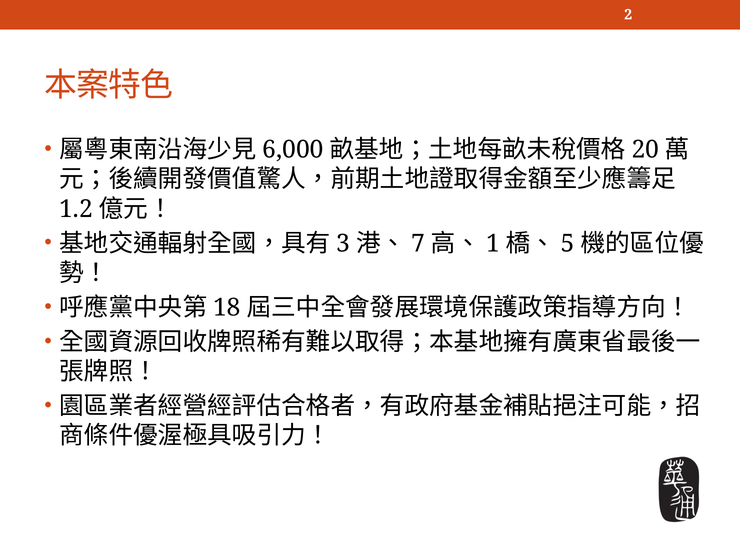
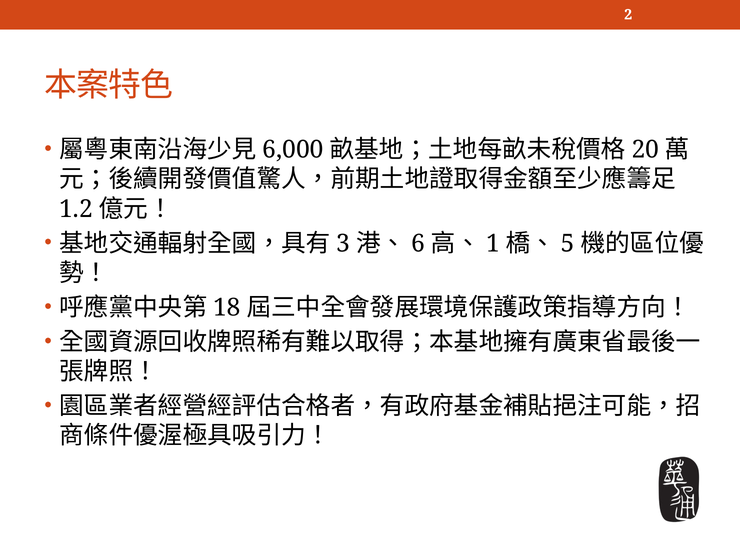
7: 7 -> 6
